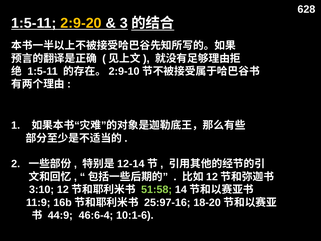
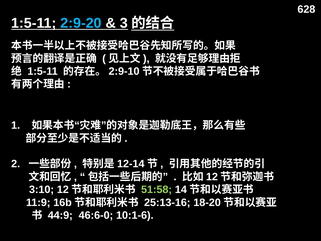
2:9-20 colour: yellow -> light blue
25:97-16: 25:97-16 -> 25:13-16
46:6-4: 46:6-4 -> 46:6-0
